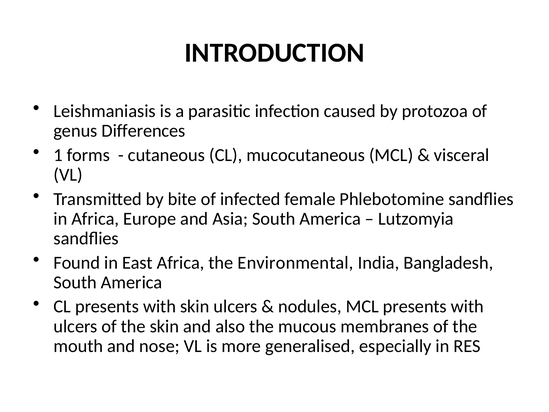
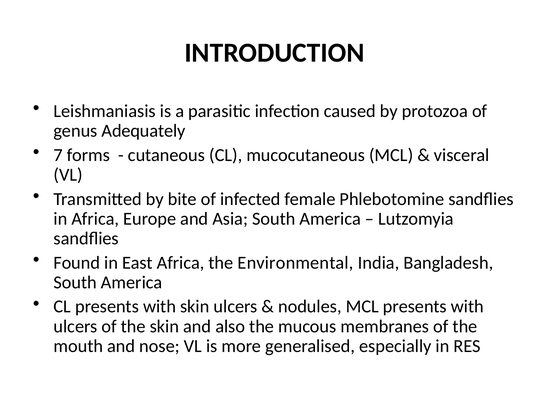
Differences: Differences -> Adequately
1: 1 -> 7
